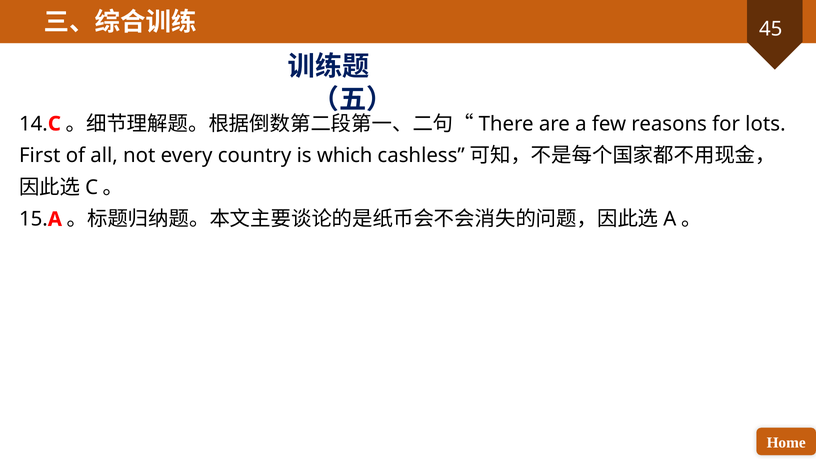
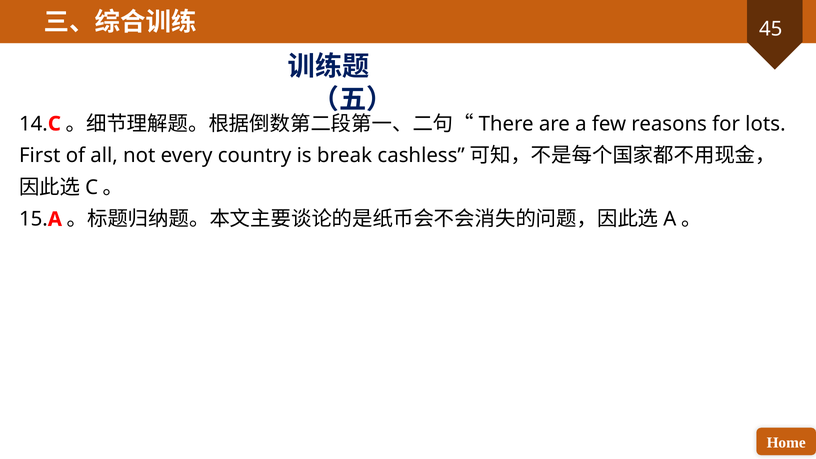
which: which -> break
